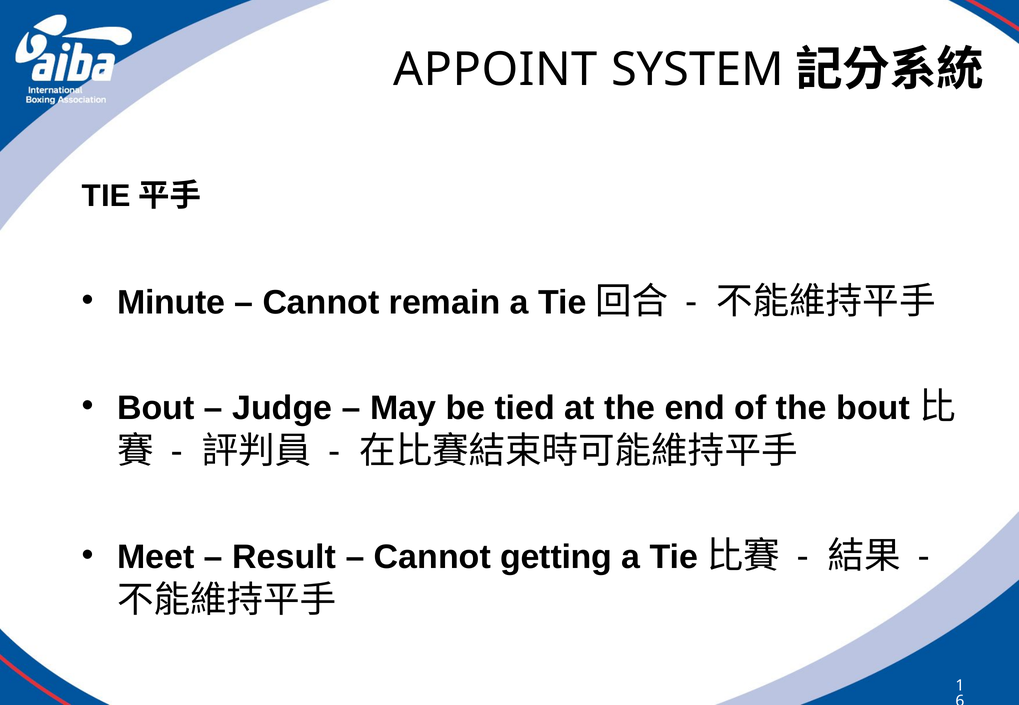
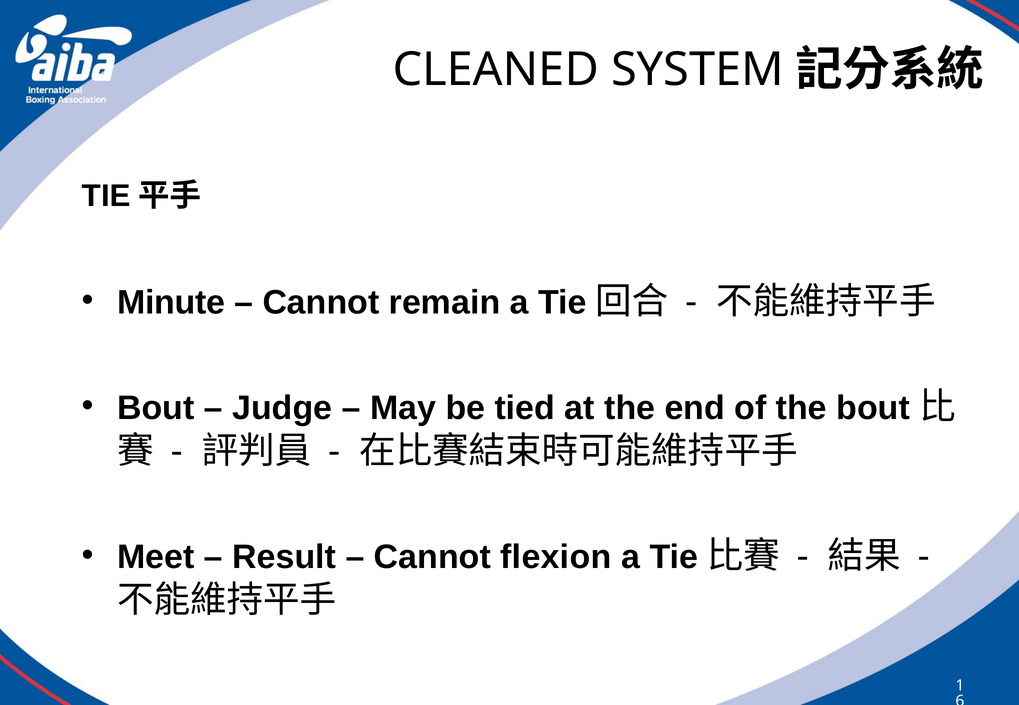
APPOINT: APPOINT -> CLEANED
getting: getting -> flexion
